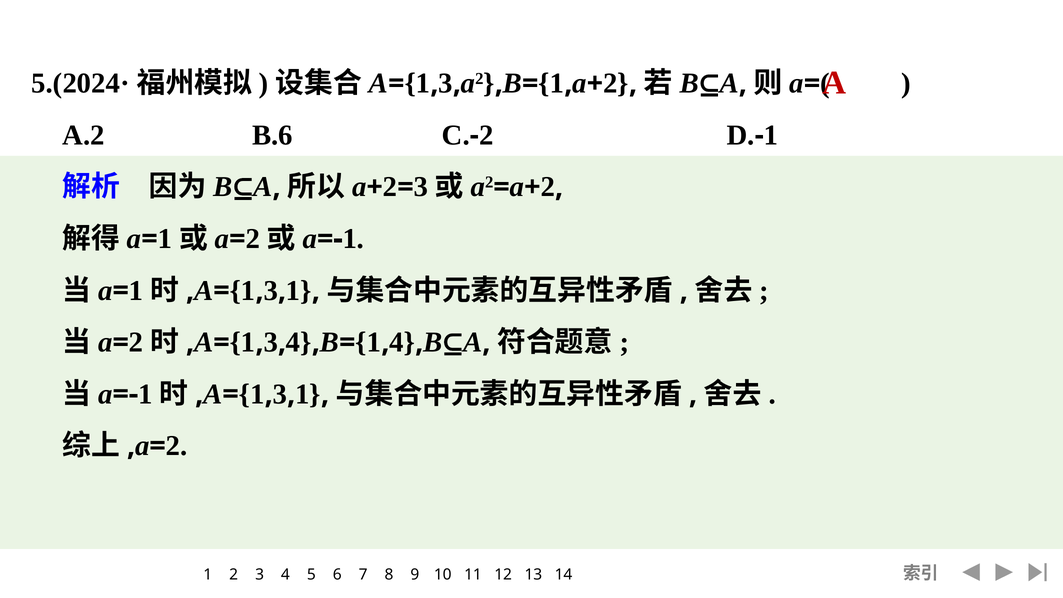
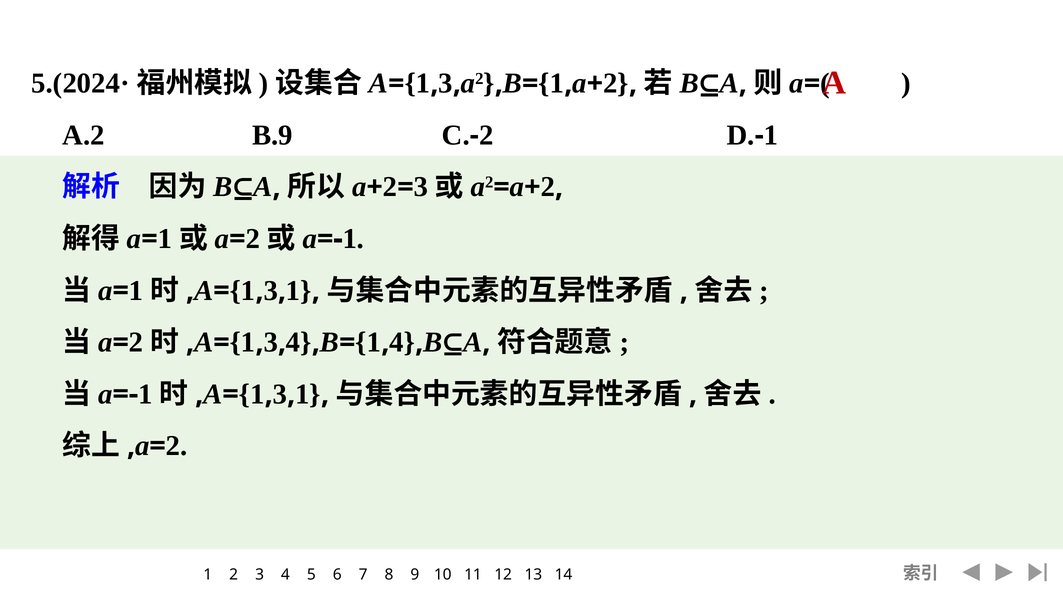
B.6: B.6 -> B.9
